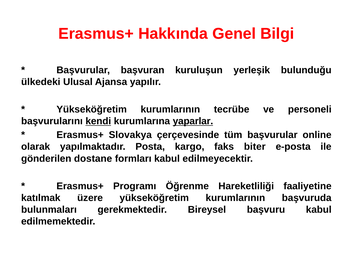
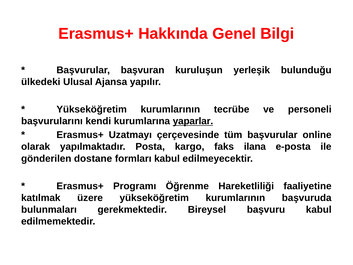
kendi underline: present -> none
Slovakya: Slovakya -> Uzatmayı
biter: biter -> ilana
